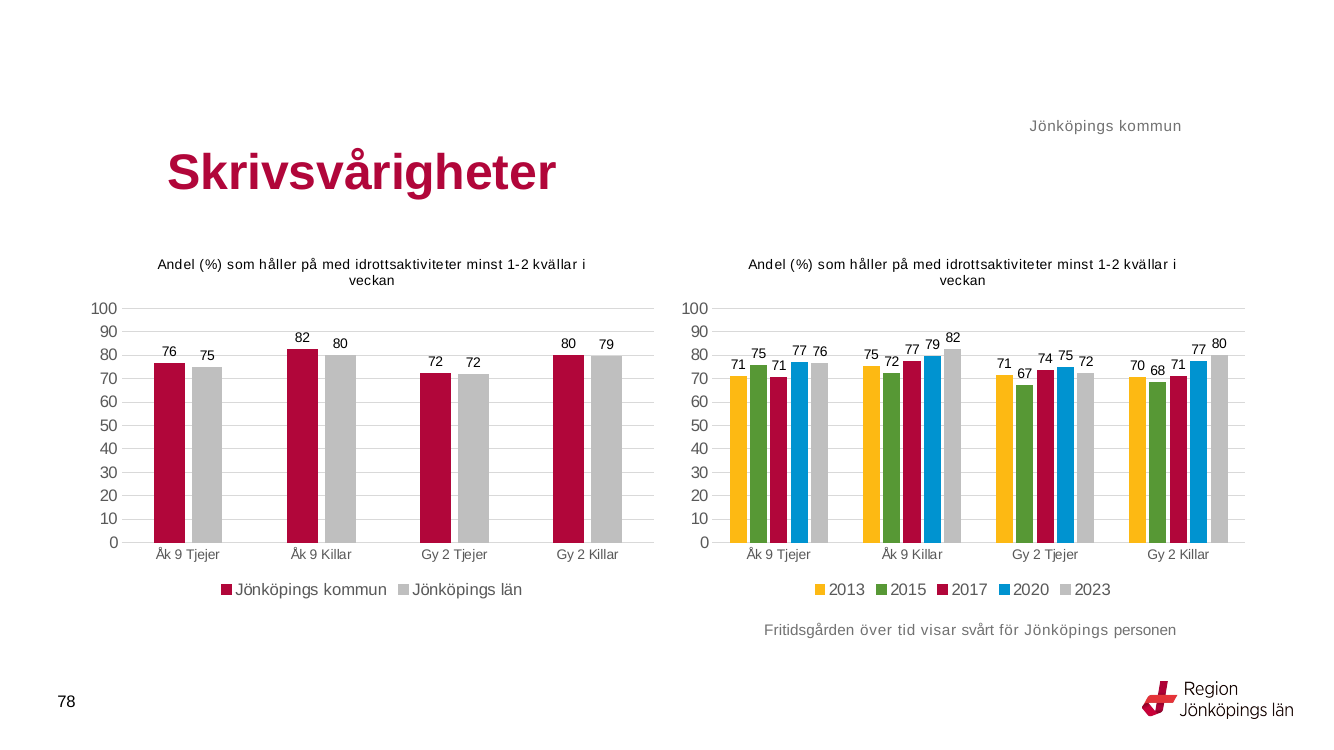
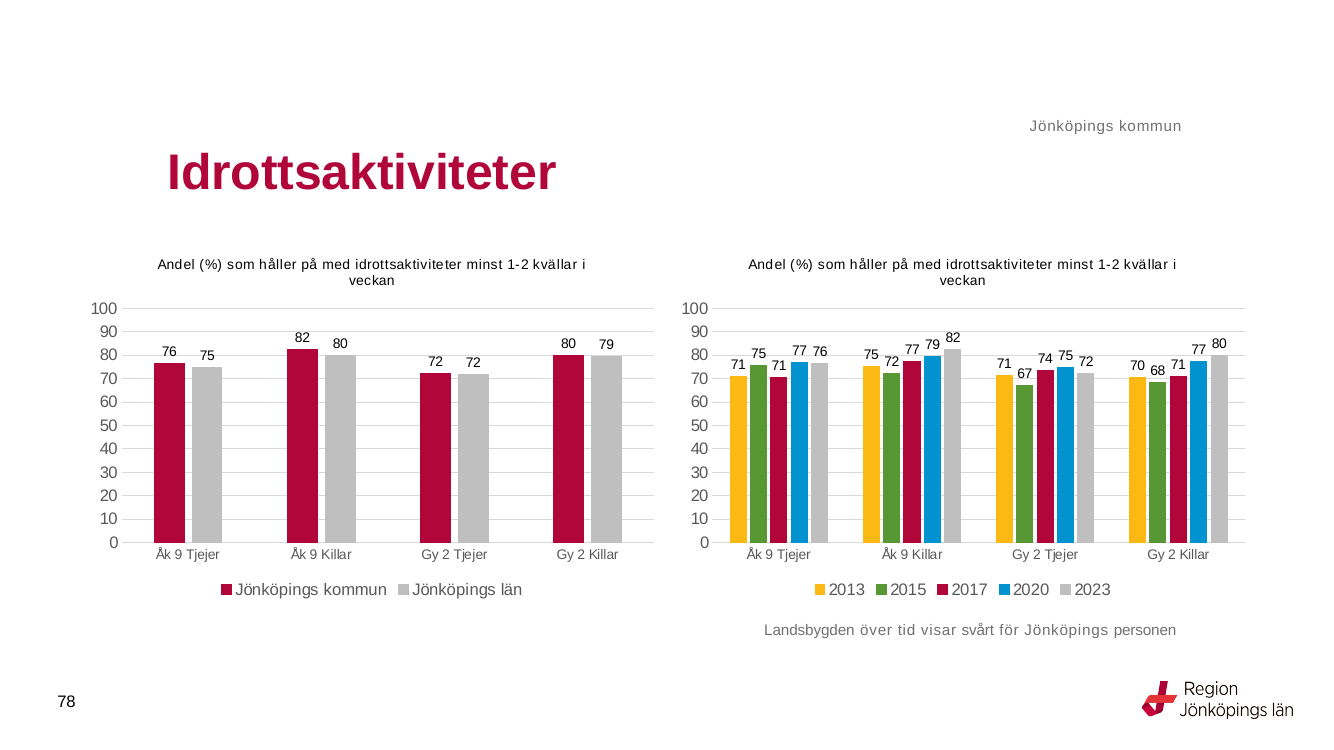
Skrivsvårigheter at (362, 173): Skrivsvårigheter -> Idrottsaktiviteter
Fritidsgården: Fritidsgården -> Landsbygden
